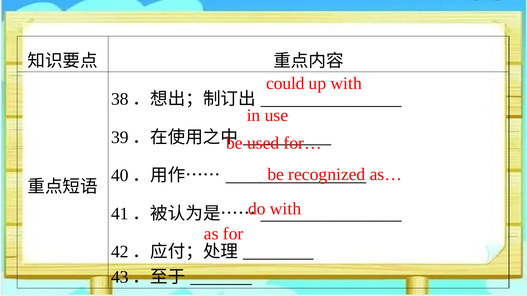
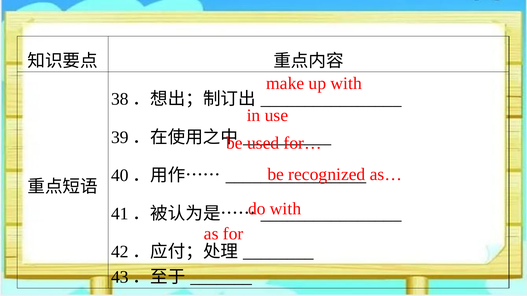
could: could -> make
